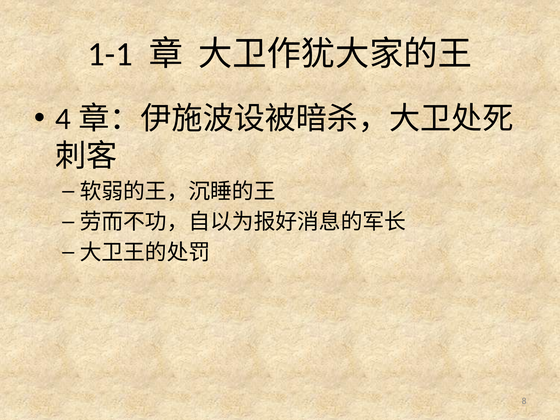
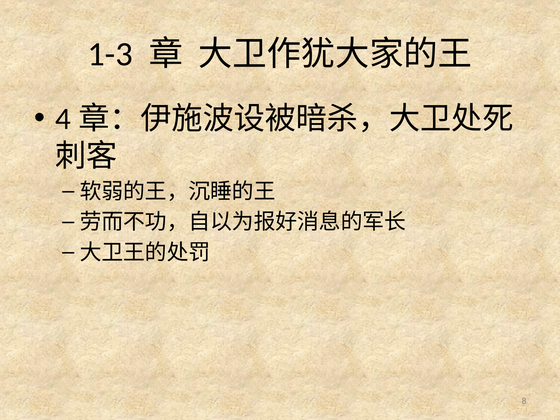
1-1: 1-1 -> 1-3
